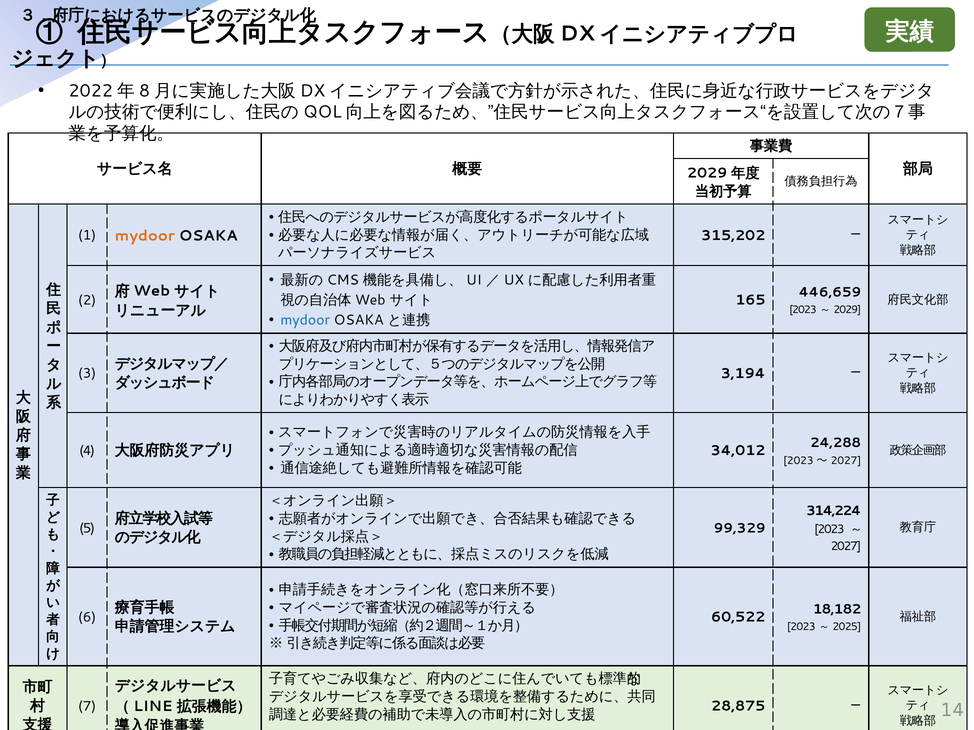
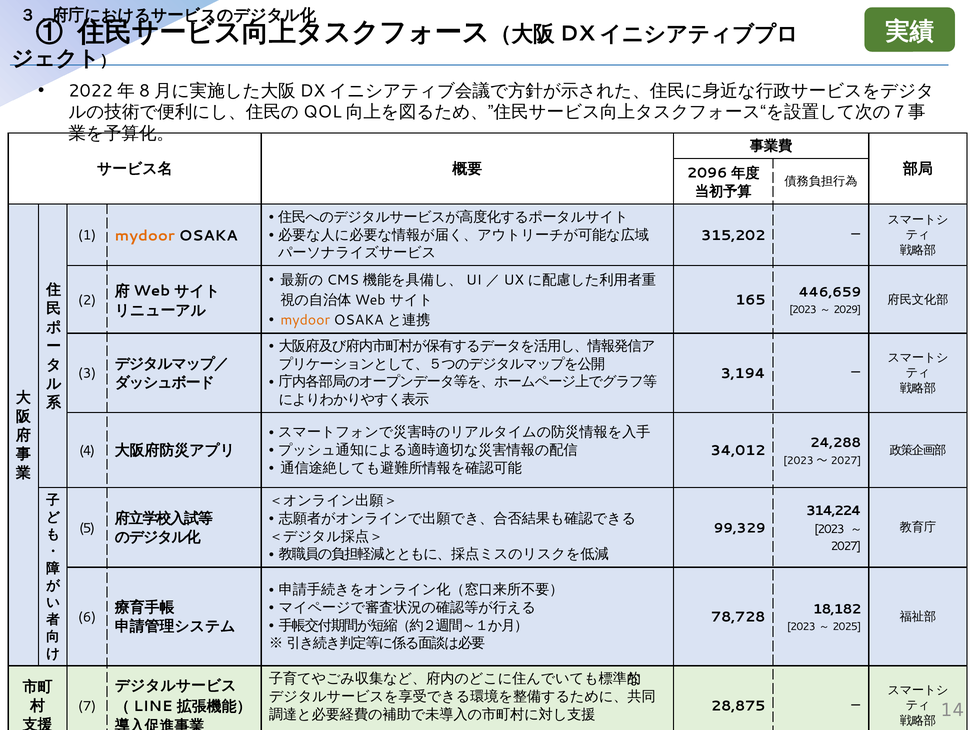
2029 at (707, 173): 2029 -> 2096
mydoor at (305, 320) colour: blue -> orange
60,522: 60,522 -> 78,728
